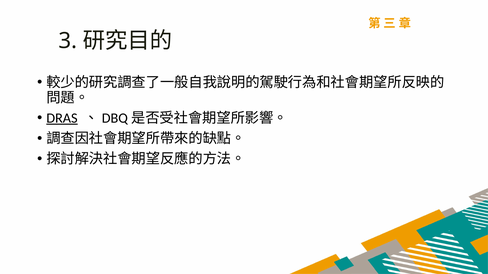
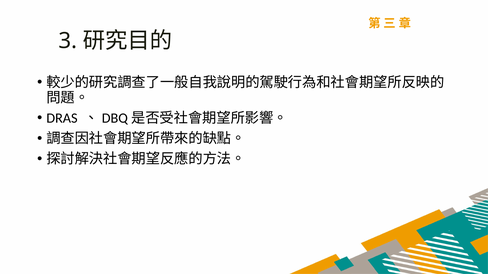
DRAS underline: present -> none
